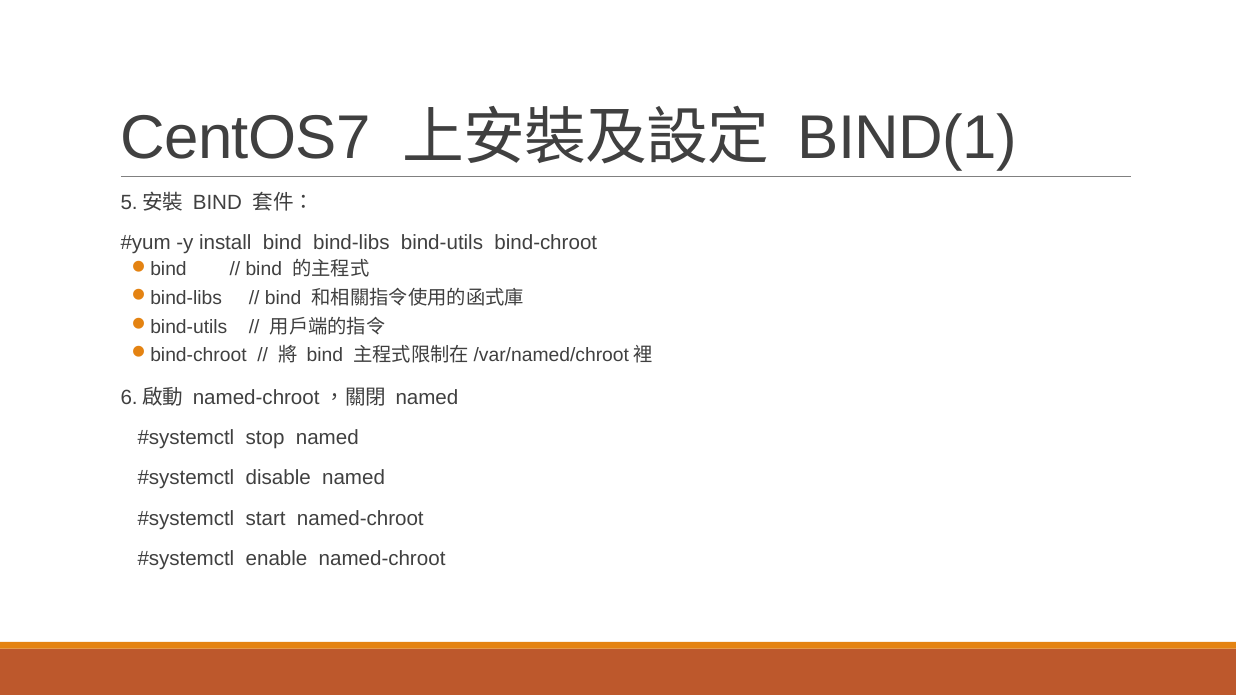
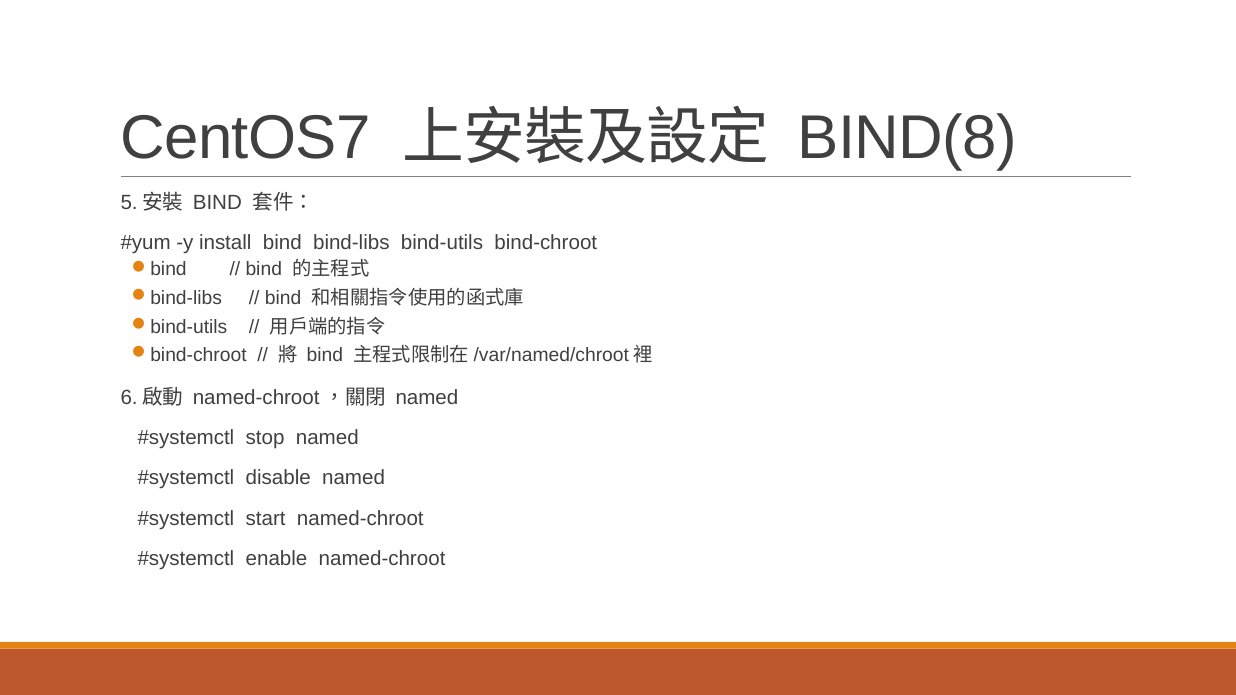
BIND(1: BIND(1 -> BIND(8
